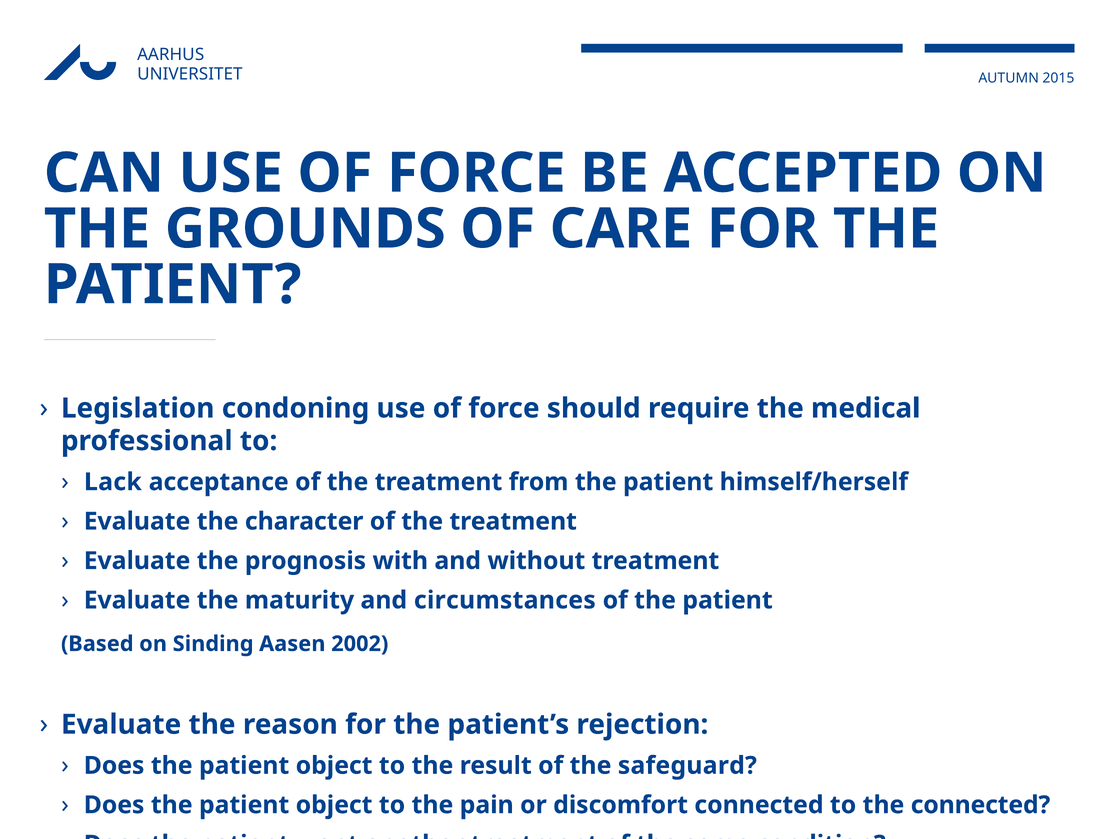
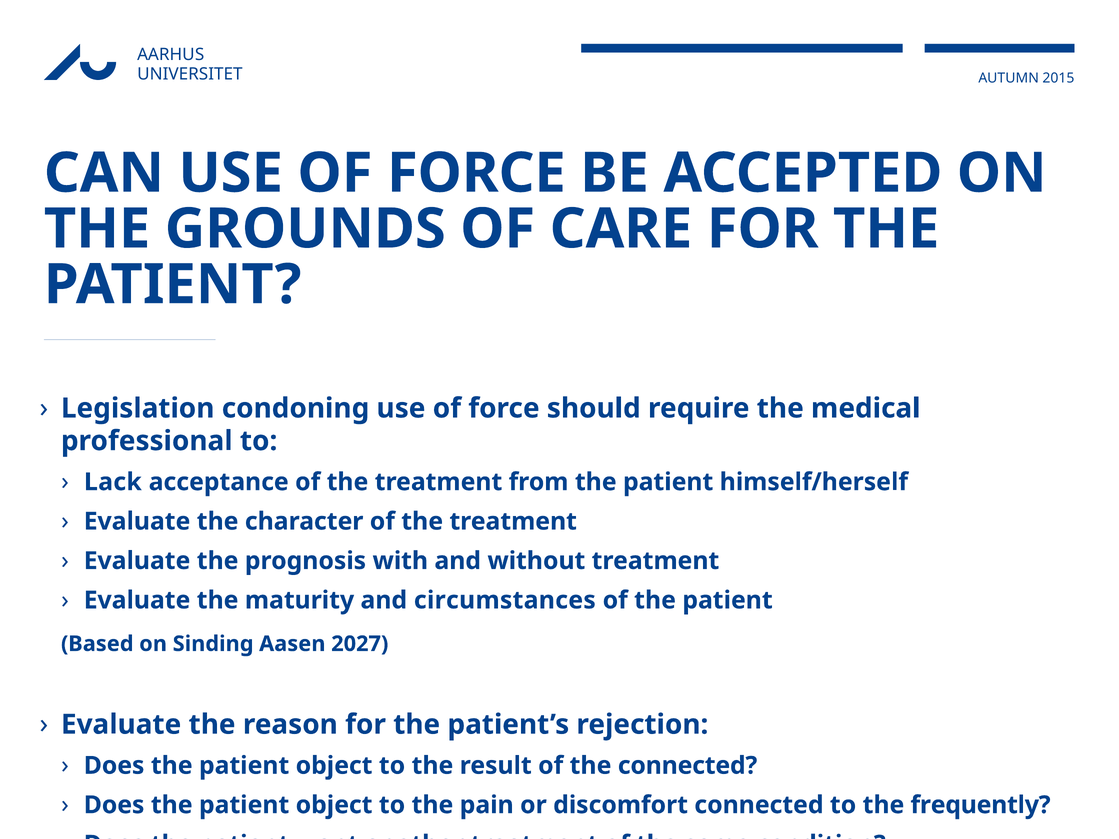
2002: 2002 -> 2027
the safeguard: safeguard -> connected
the connected: connected -> frequently
